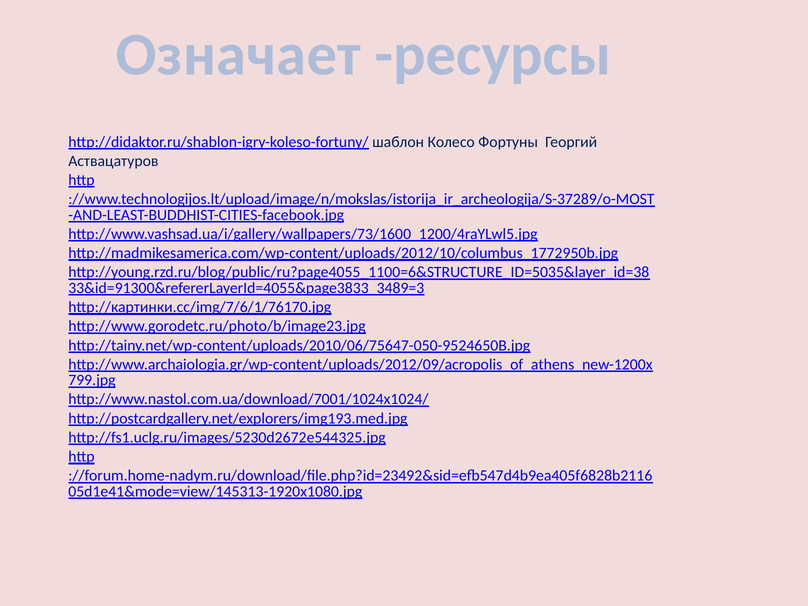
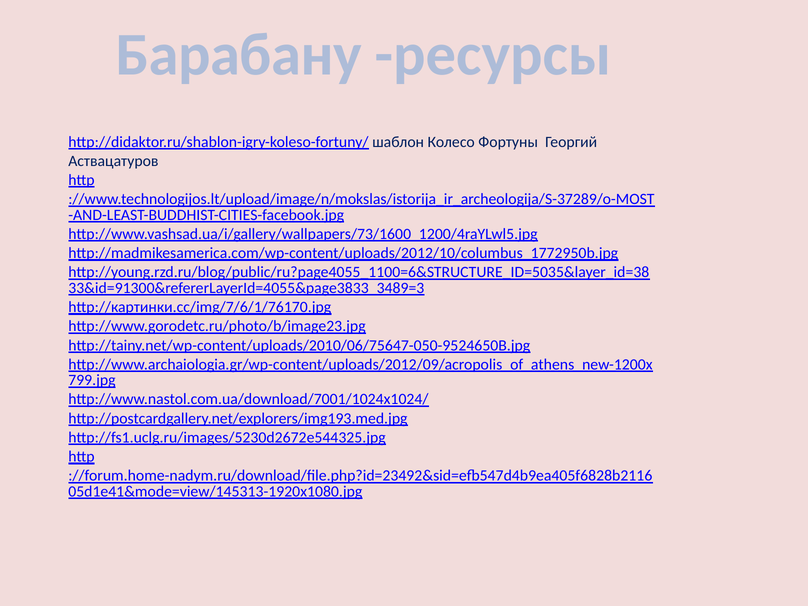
Означает: Означает -> Барабану
